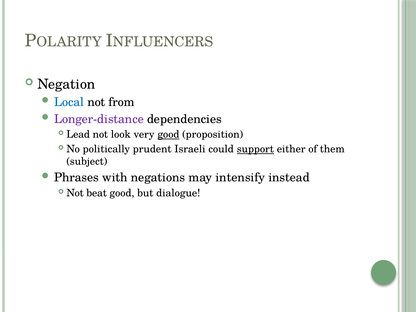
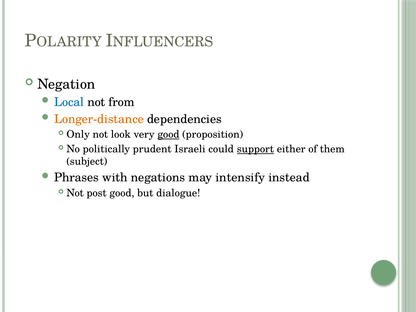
Longer-distance colour: purple -> orange
Lead: Lead -> Only
beat: beat -> post
